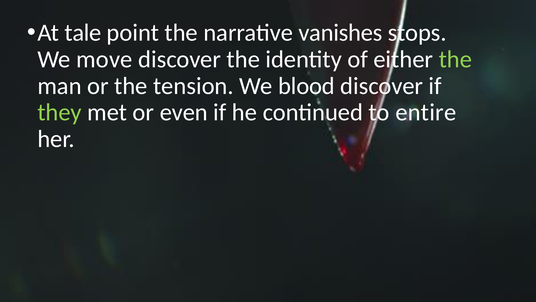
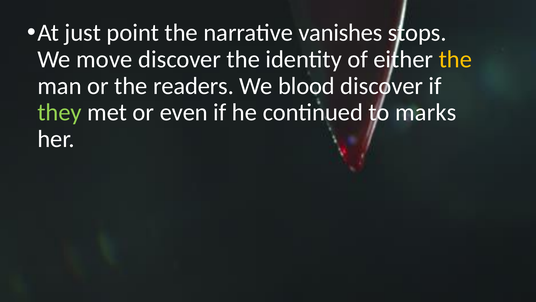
tale: tale -> just
the at (455, 59) colour: light green -> yellow
tension: tension -> readers
entire: entire -> marks
